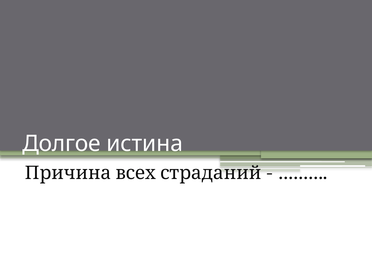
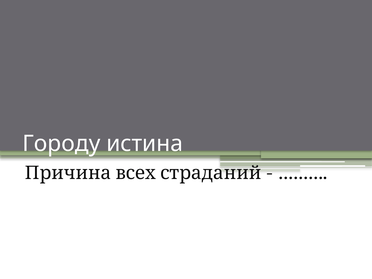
Долгое: Долгое -> Городу
